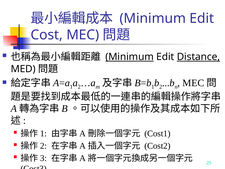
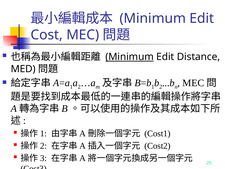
Distance underline: present -> none
